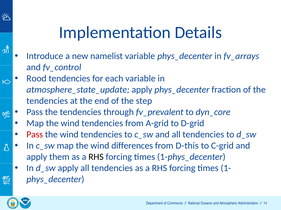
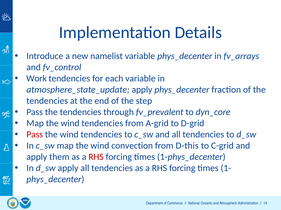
Rood: Rood -> Work
differences: differences -> convection
RHS at (96, 157) colour: black -> red
